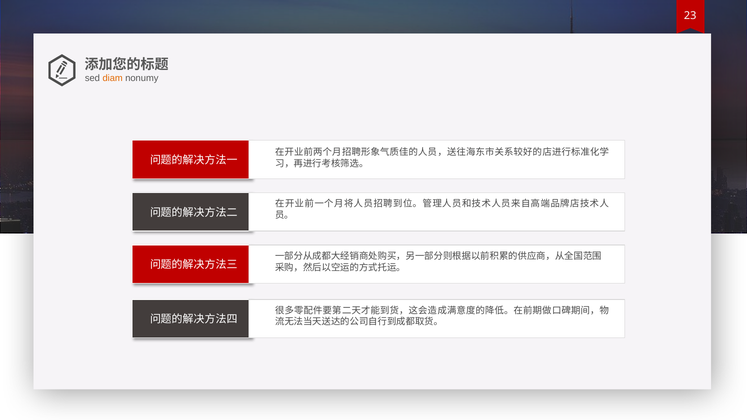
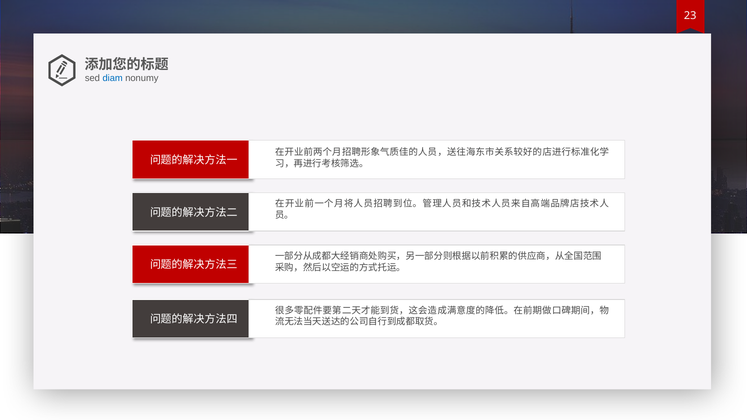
diam colour: orange -> blue
